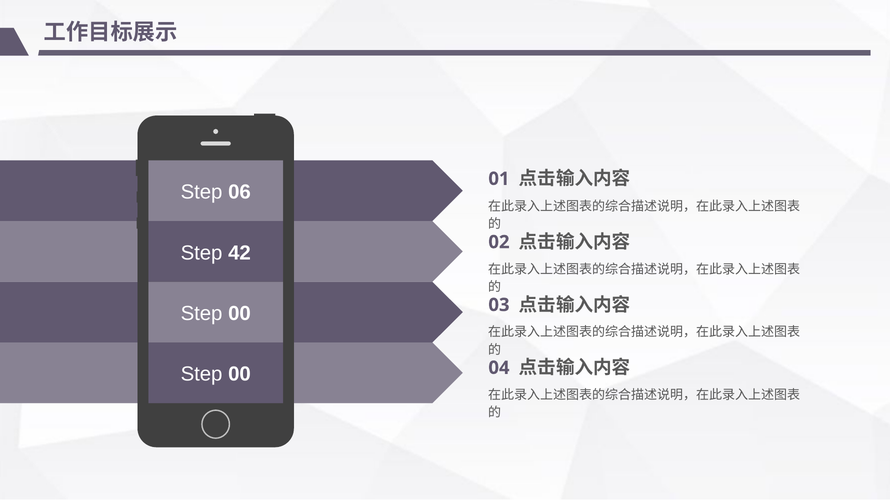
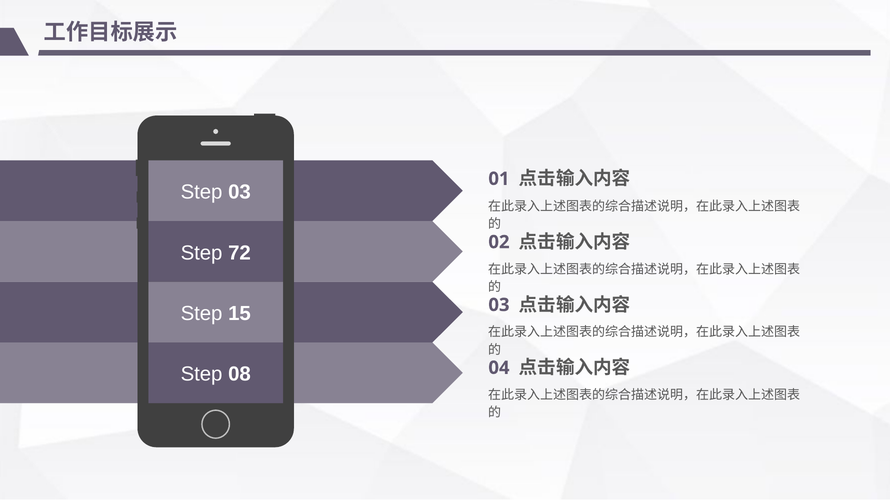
Step 06: 06 -> 03
42: 42 -> 72
00 at (239, 314): 00 -> 15
00 at (239, 375): 00 -> 08
